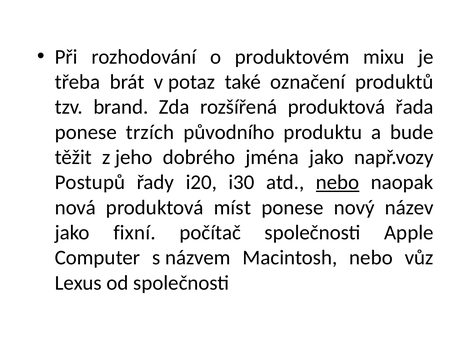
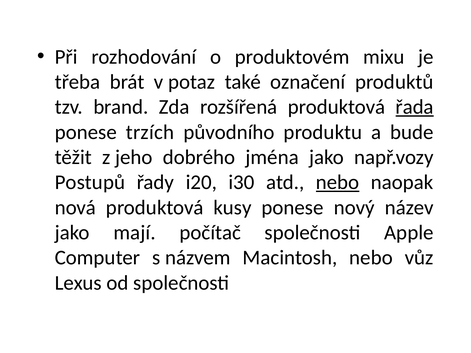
řada underline: none -> present
míst: míst -> kusy
fixní: fixní -> mají
